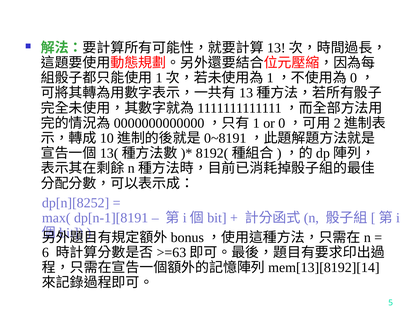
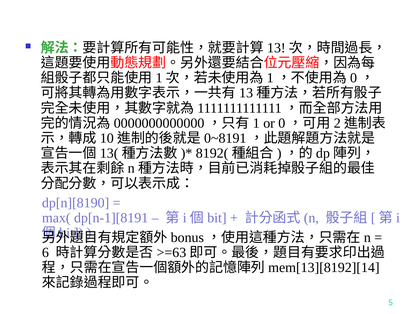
dp[n][8252: dp[n][8252 -> dp[n][8190
